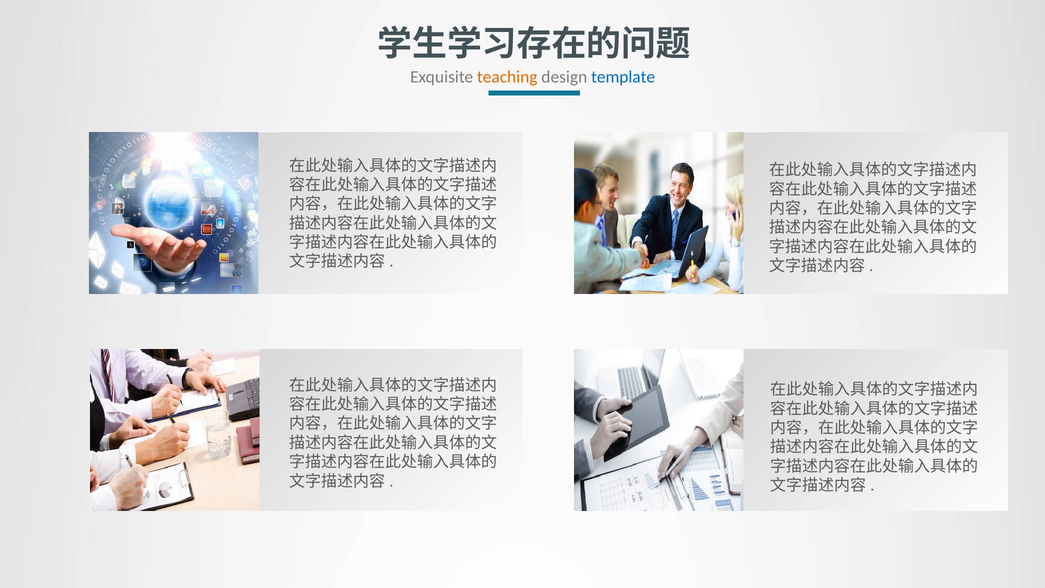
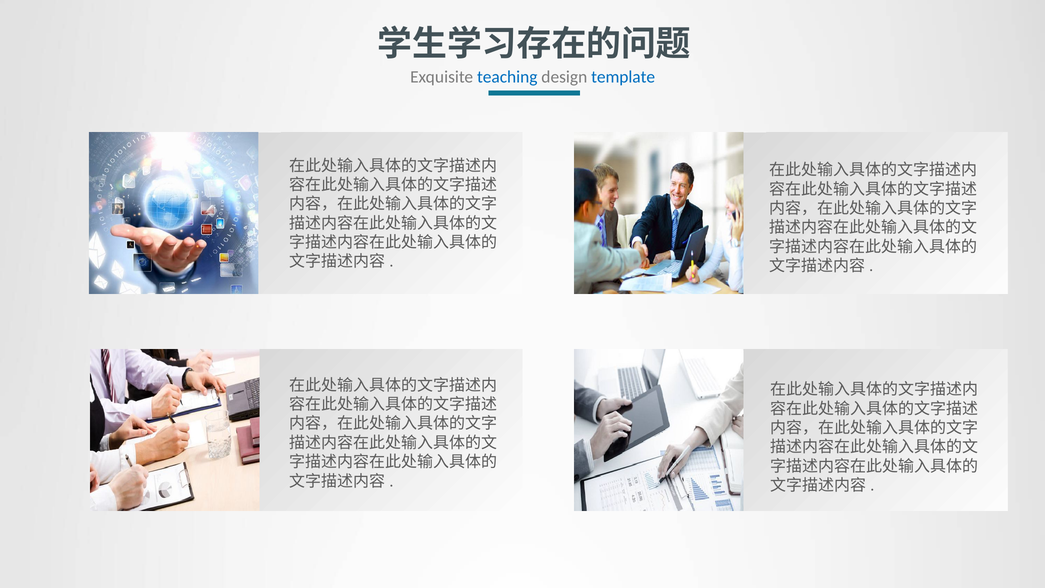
teaching colour: orange -> blue
